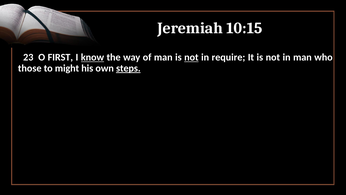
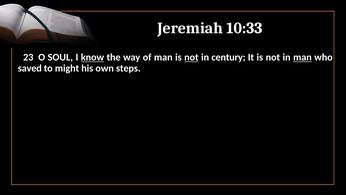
10:15: 10:15 -> 10:33
FIRST: FIRST -> SOUL
require: require -> century
man at (302, 57) underline: none -> present
those: those -> saved
steps underline: present -> none
